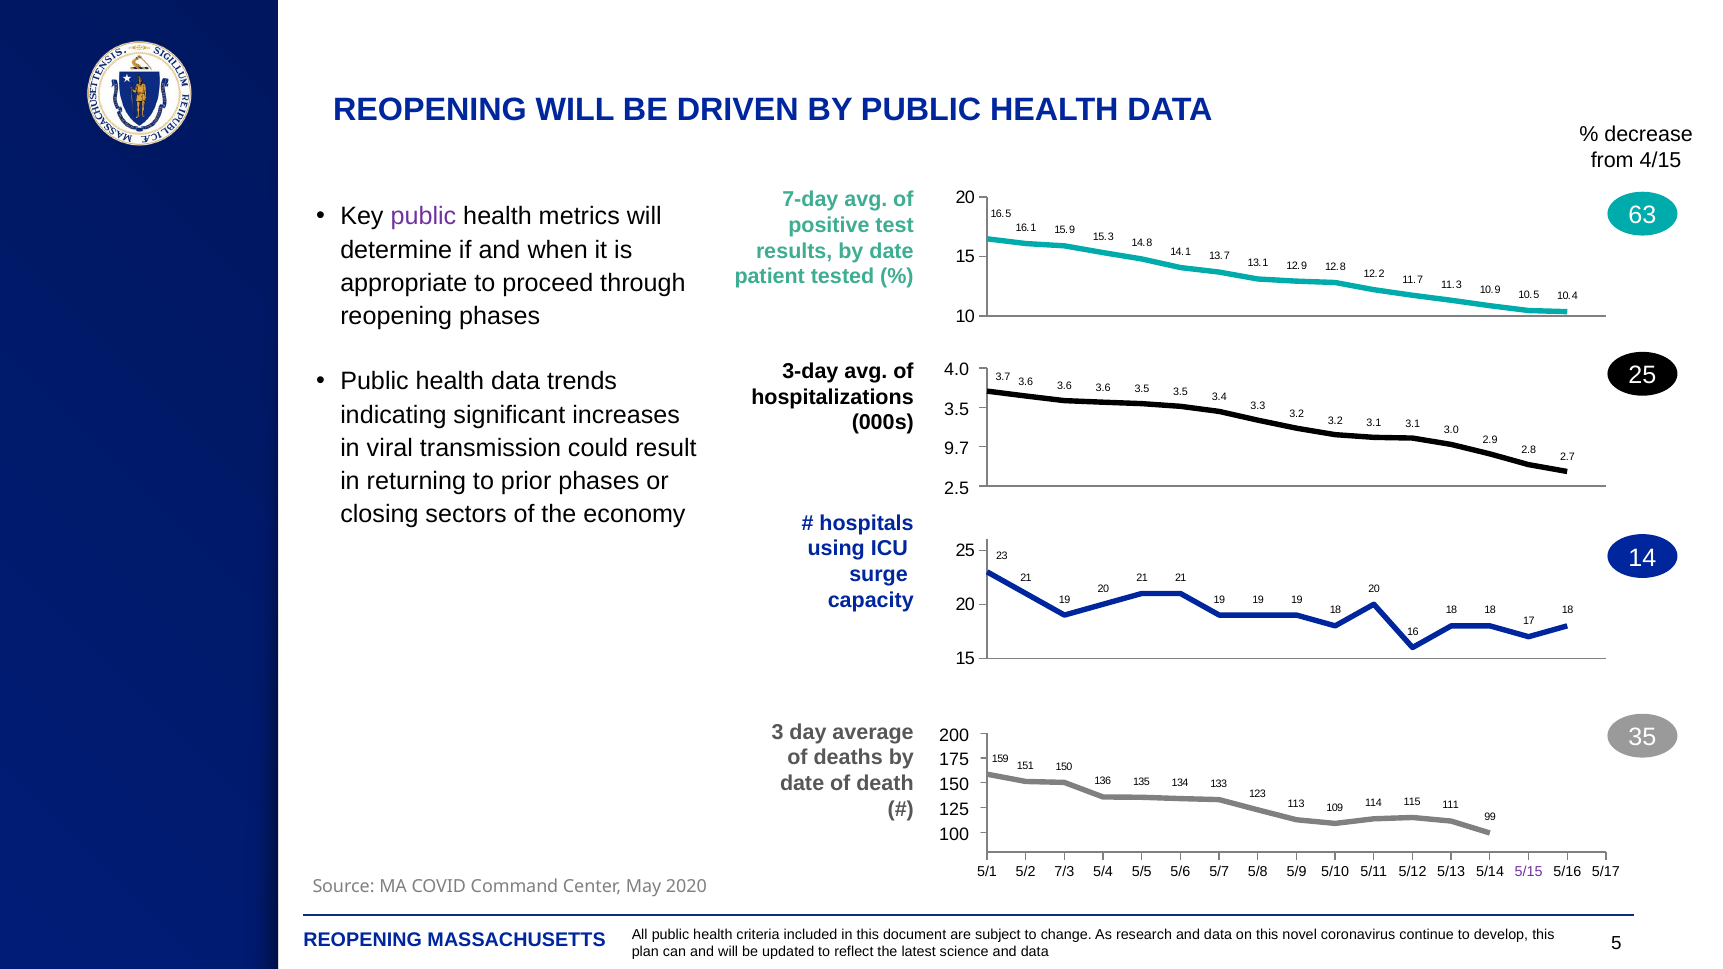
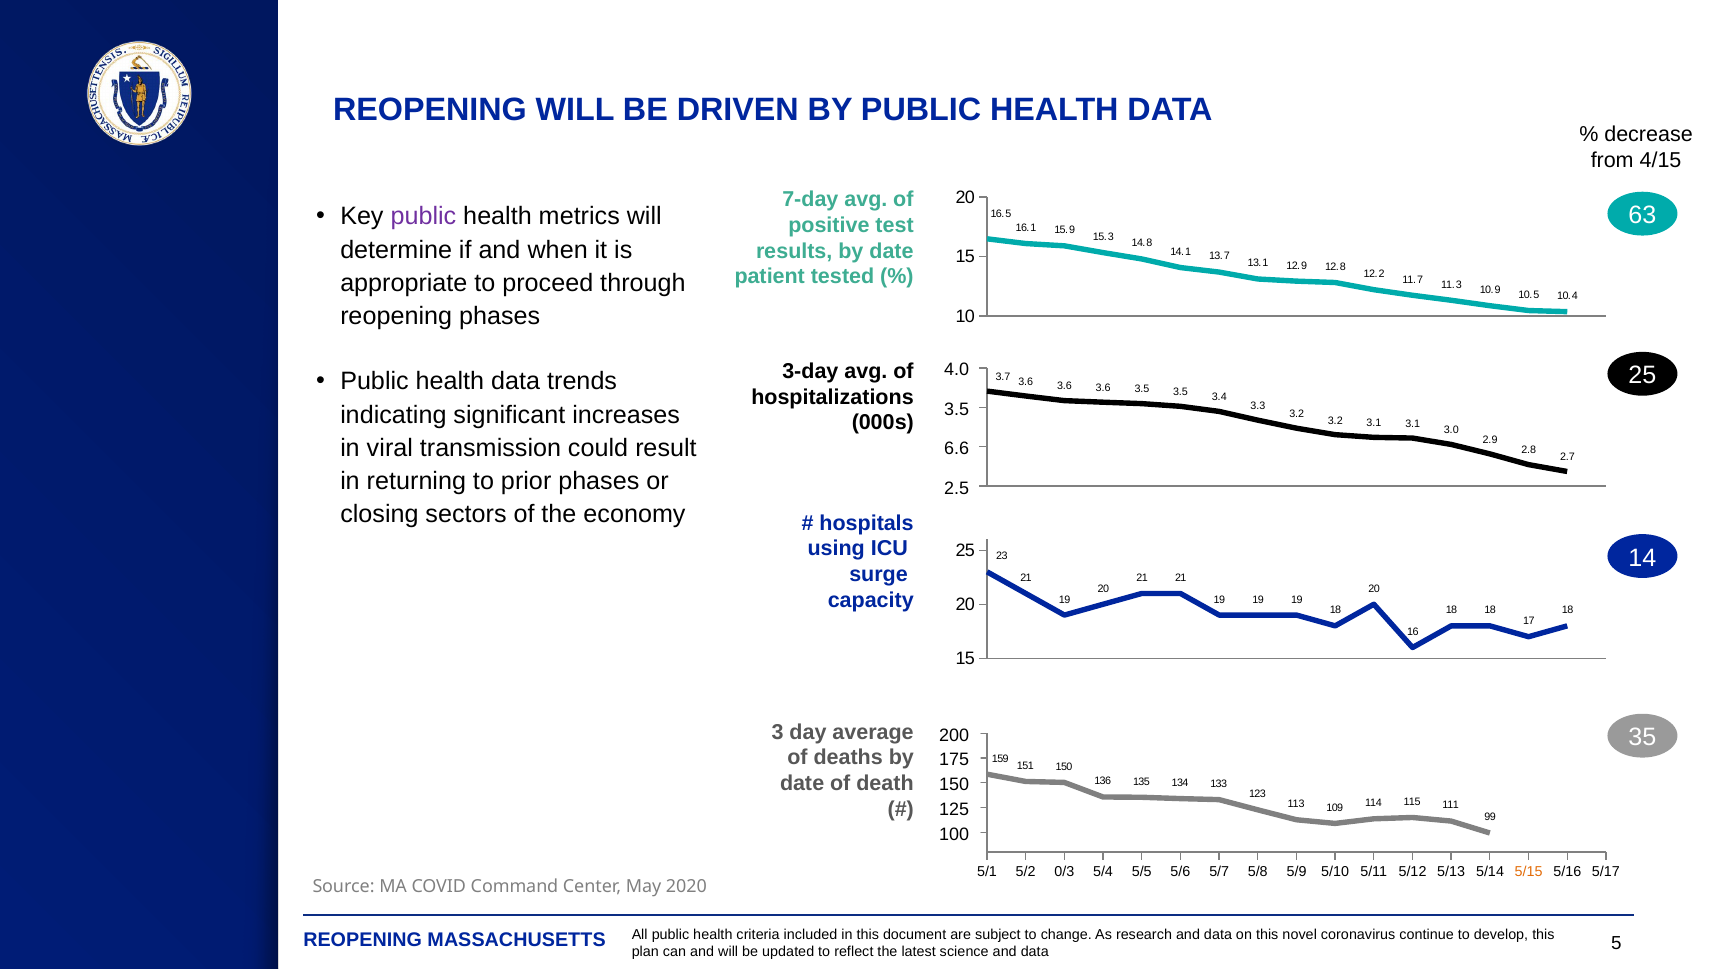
9.7: 9.7 -> 6.6
7/3: 7/3 -> 0/3
5/15 colour: purple -> orange
